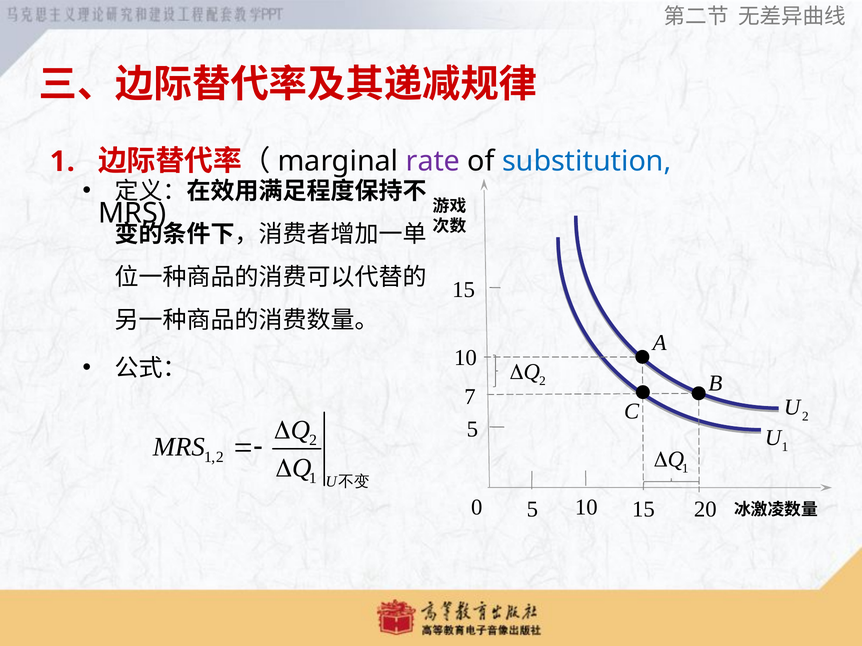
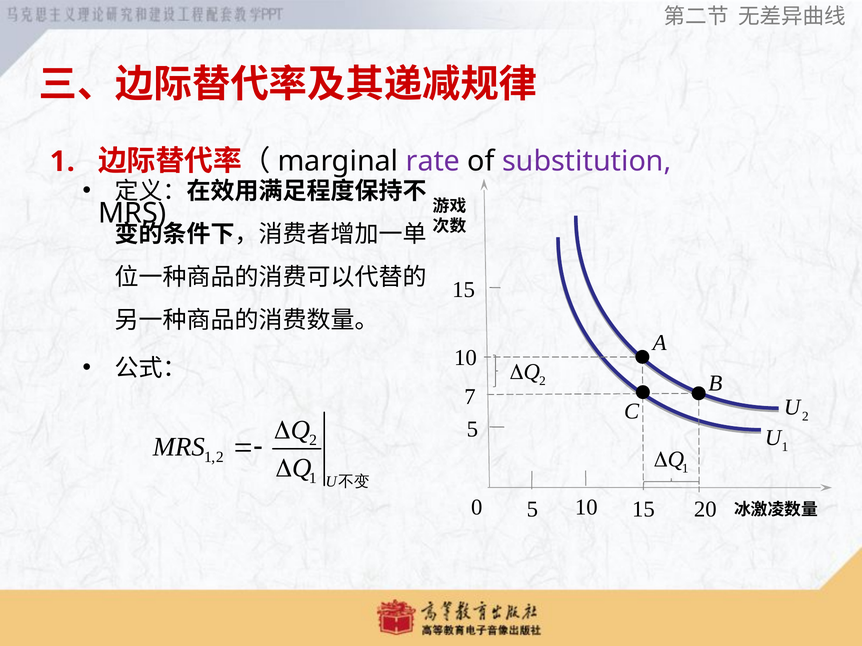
substitution colour: blue -> purple
